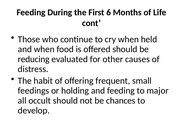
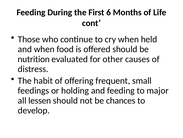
reducing: reducing -> nutrition
occult: occult -> lessen
